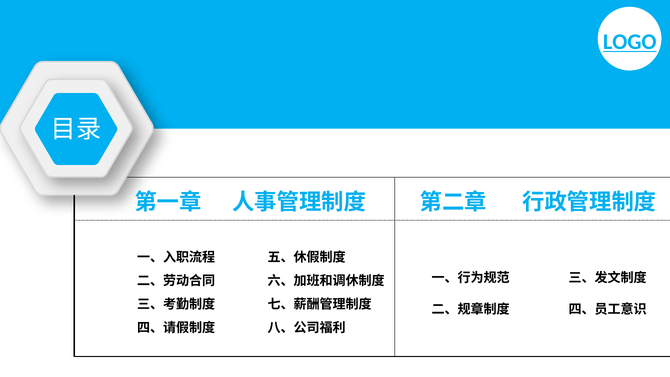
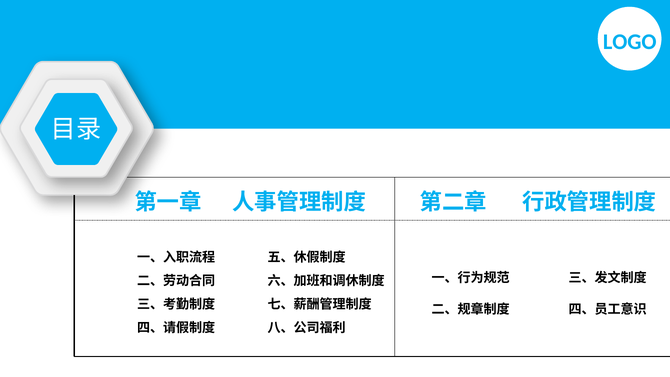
LOGO underline: present -> none
